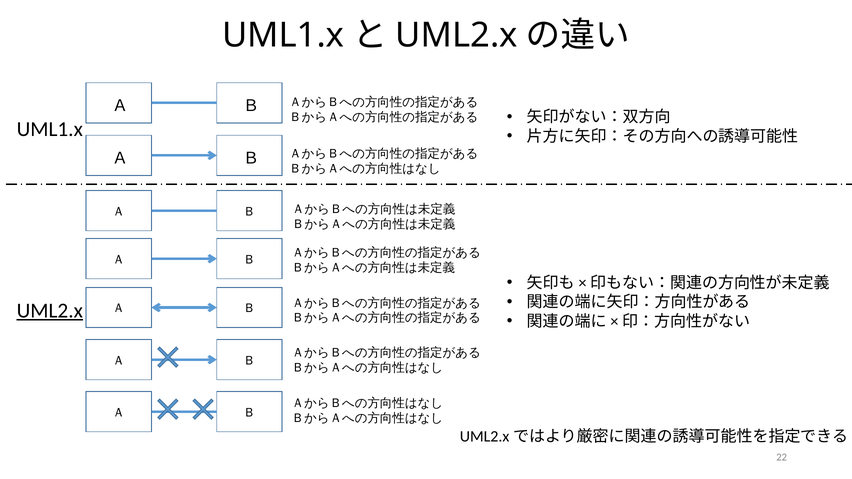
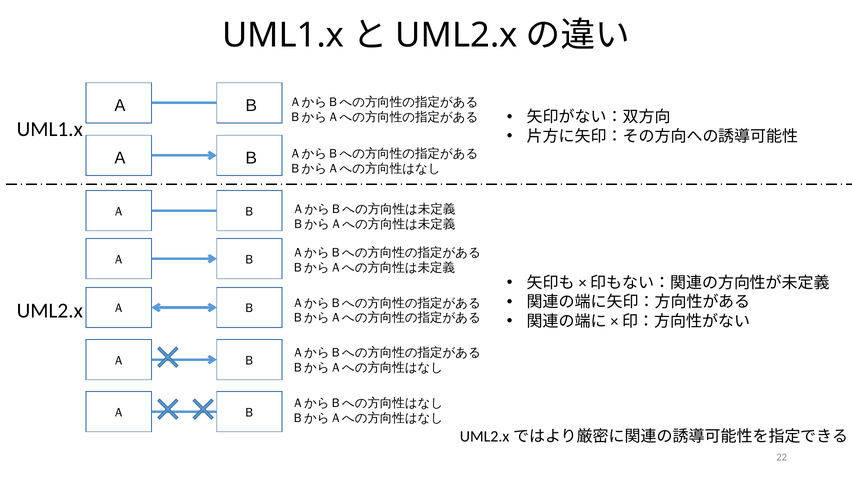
UML2.x at (50, 311) underline: present -> none
